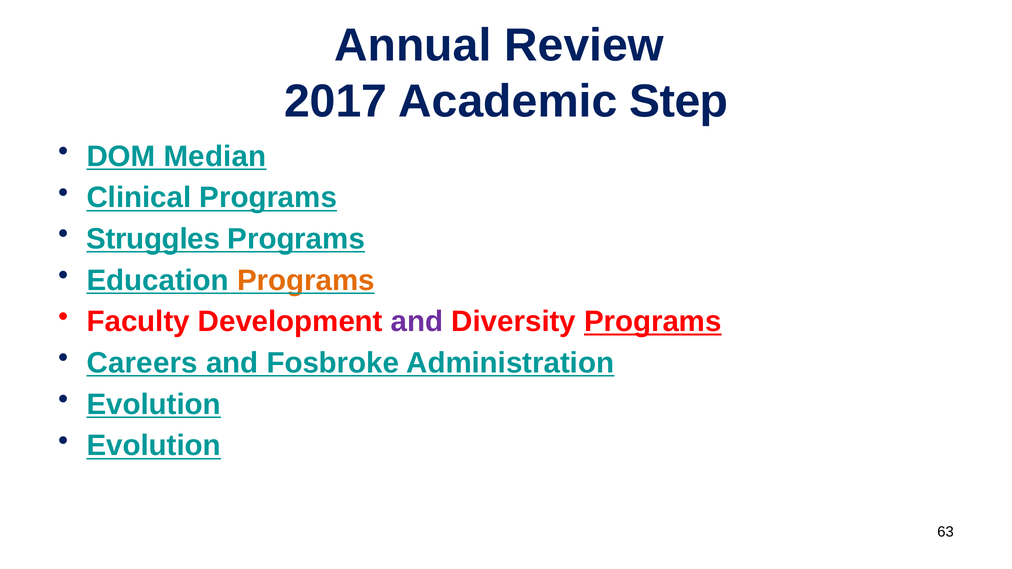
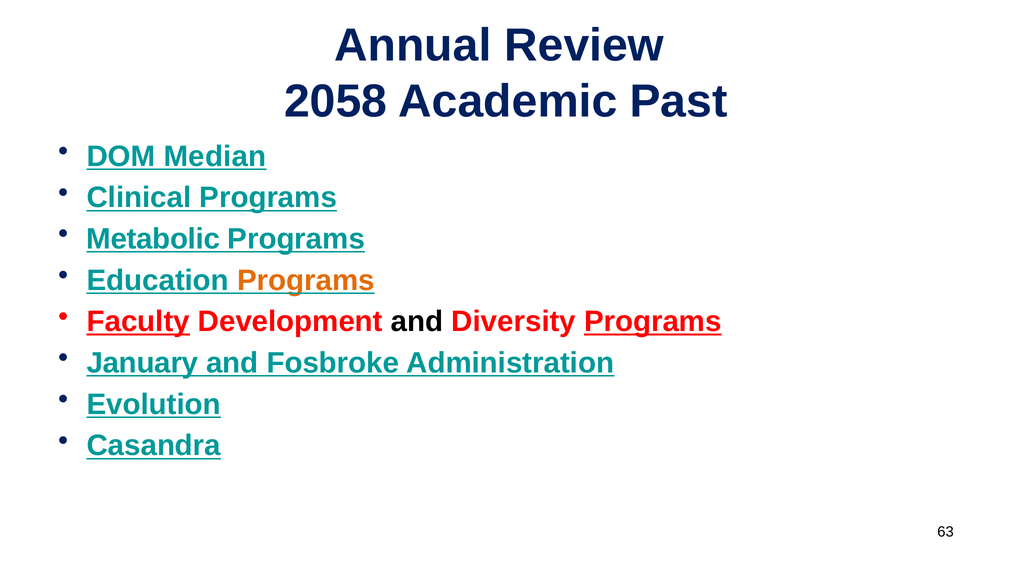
2017: 2017 -> 2058
Step: Step -> Past
Struggles: Struggles -> Metabolic
Faculty underline: none -> present
and at (417, 322) colour: purple -> black
Careers: Careers -> January
Evolution at (154, 446): Evolution -> Casandra
